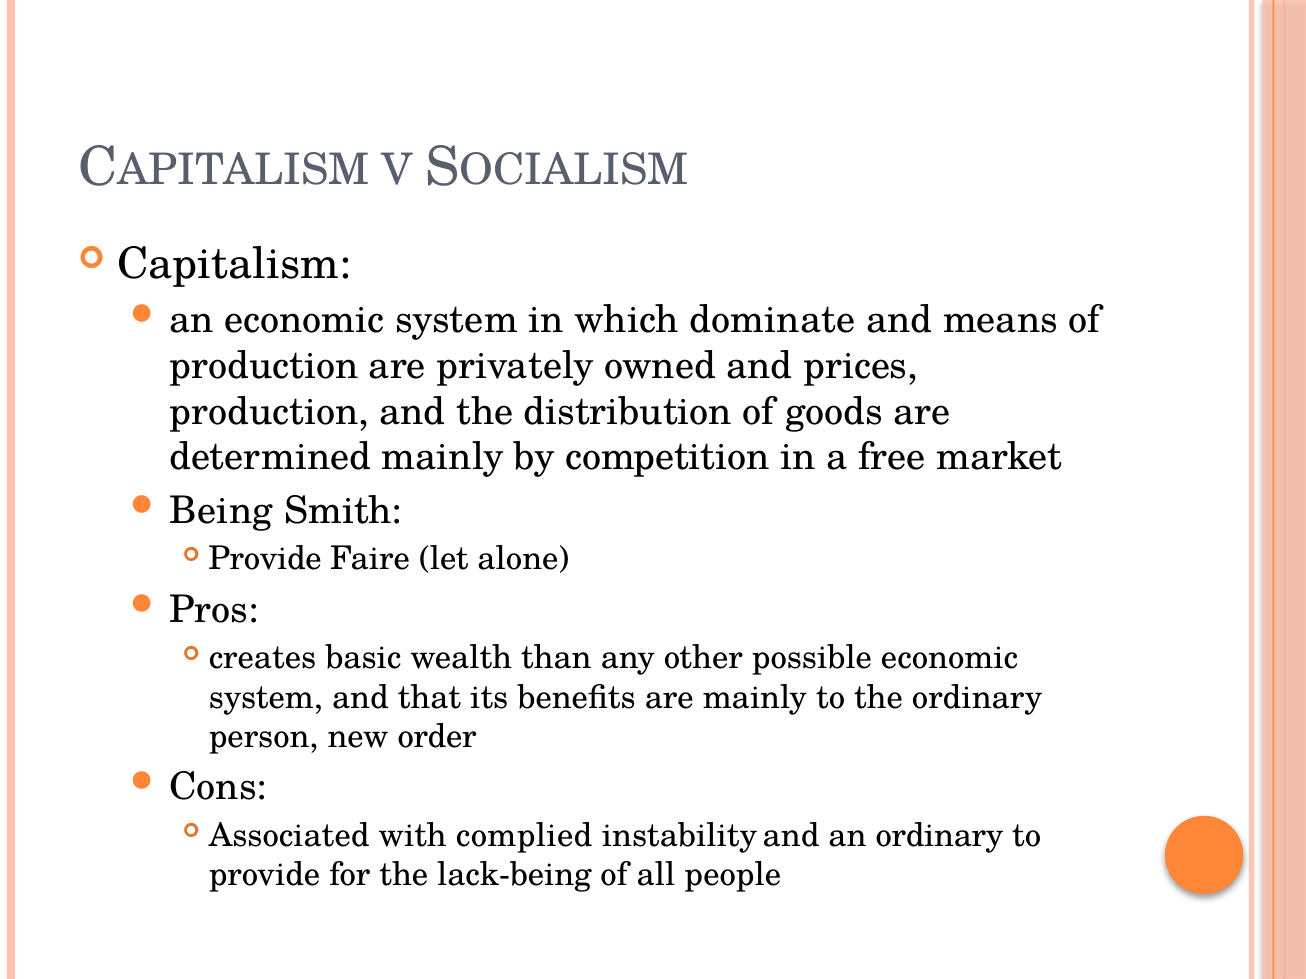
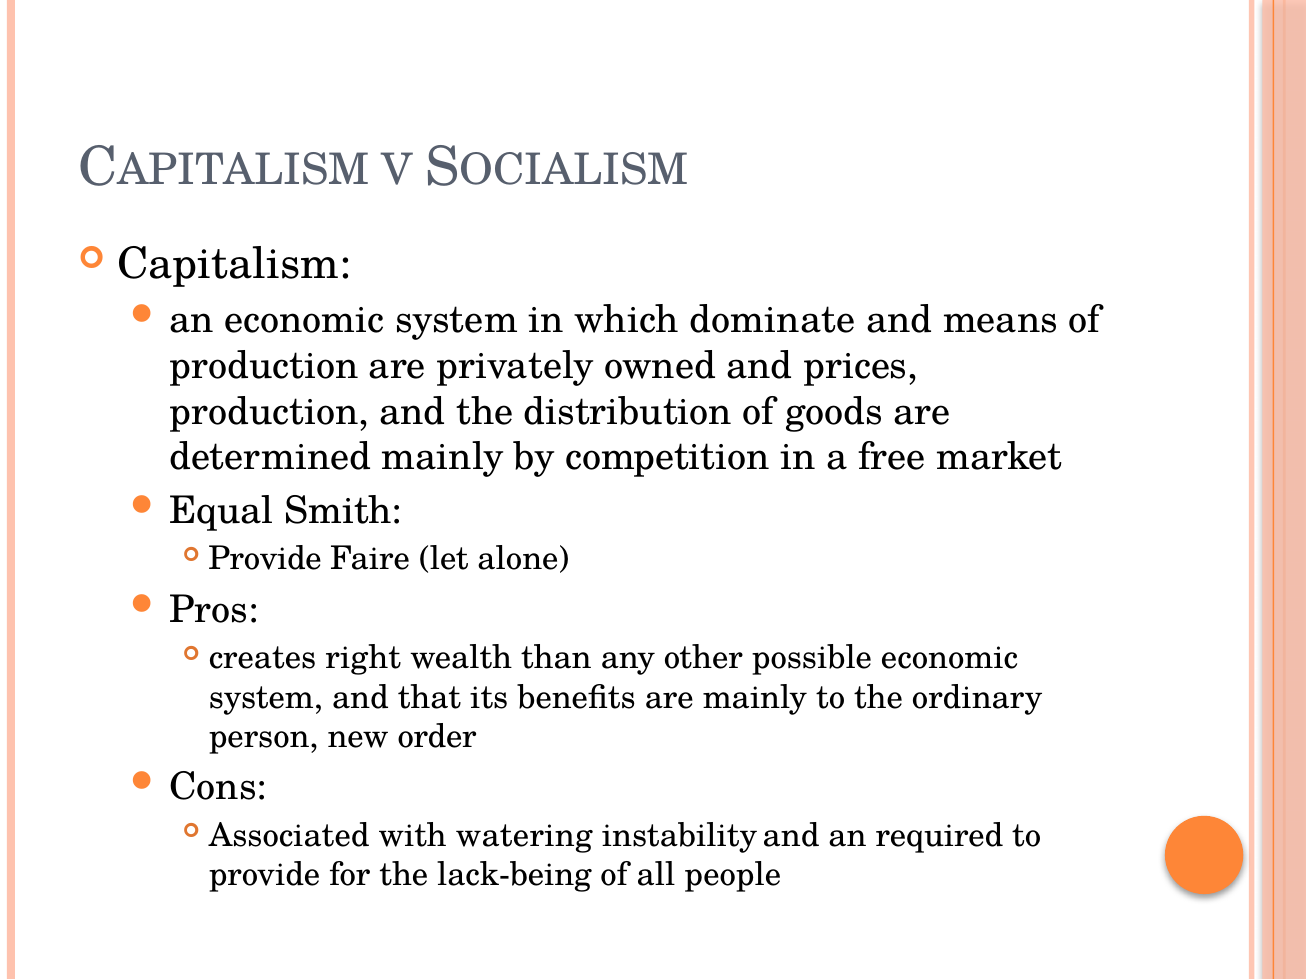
Being: Being -> Equal
basic: basic -> right
complied: complied -> watering
an ordinary: ordinary -> required
